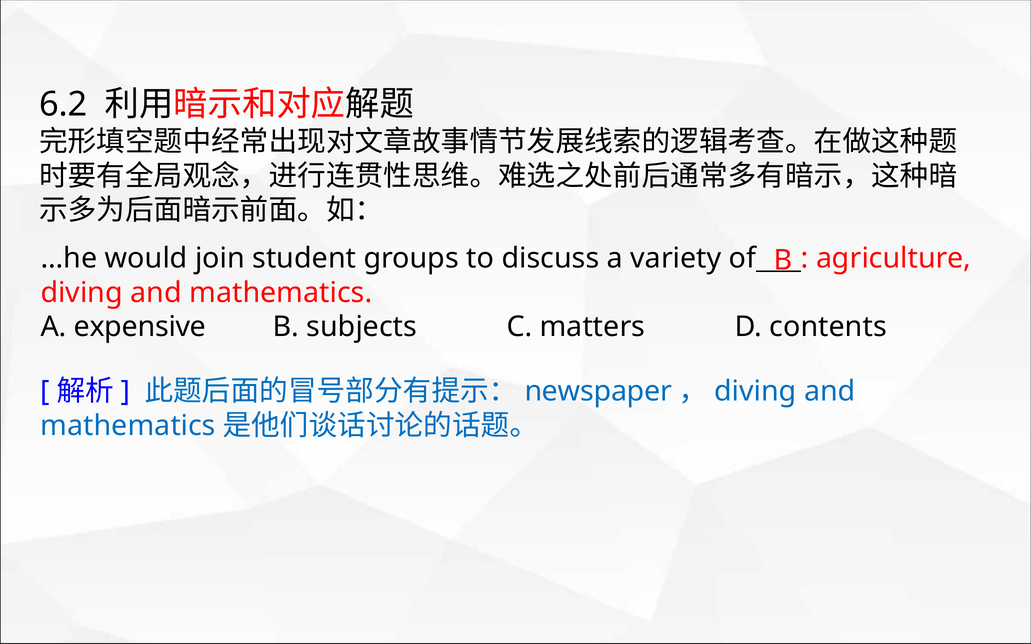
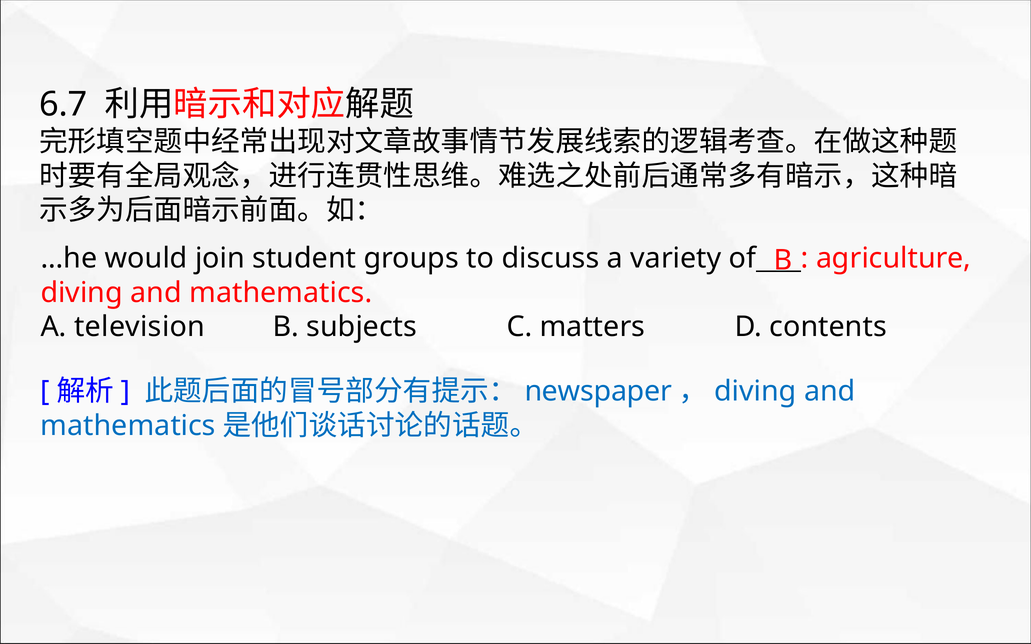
6.2: 6.2 -> 6.7
expensive: expensive -> television
